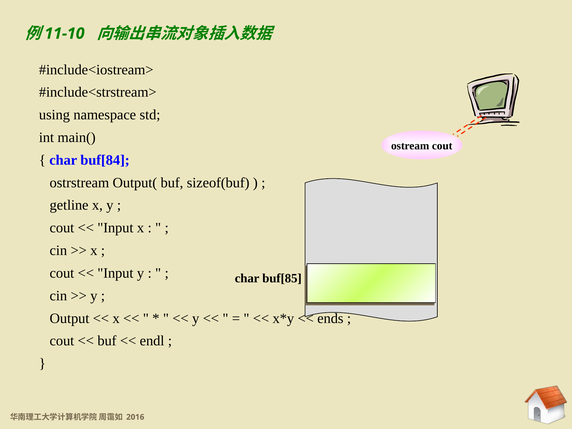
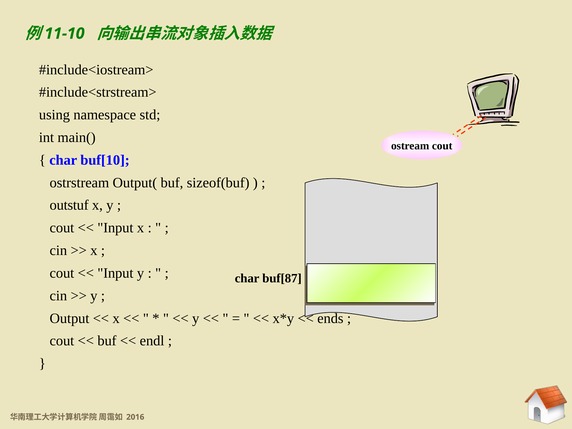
buf[84: buf[84 -> buf[10
getline: getline -> outstuf
buf[85: buf[85 -> buf[87
